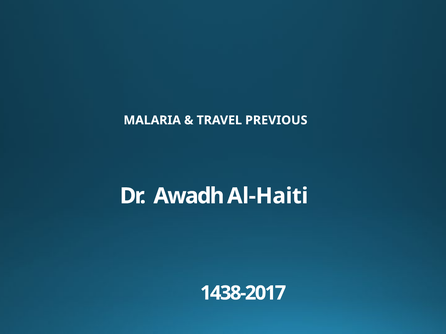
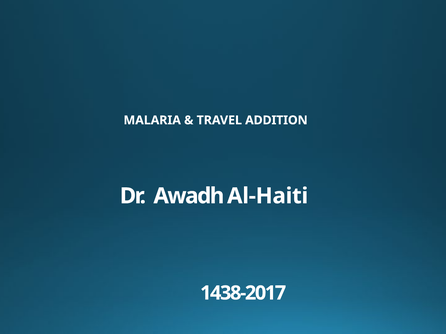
PREVIOUS: PREVIOUS -> ADDITION
